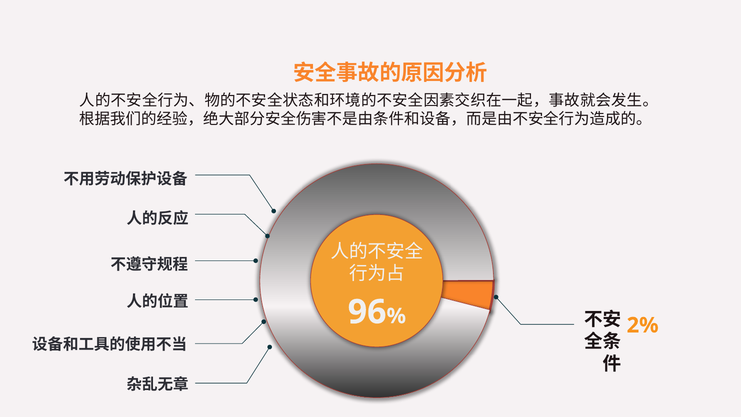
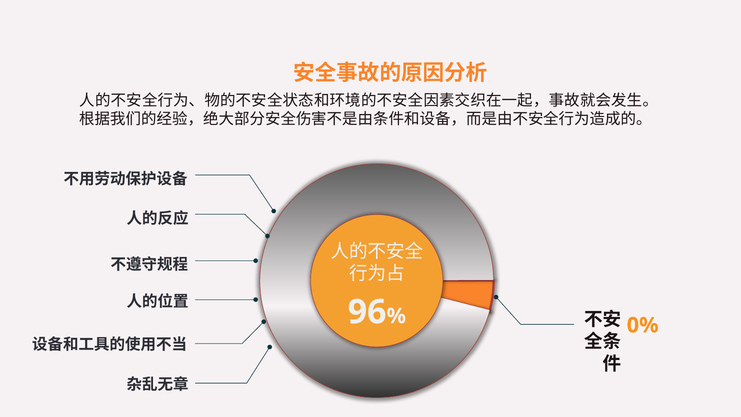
2%: 2% -> 0%
